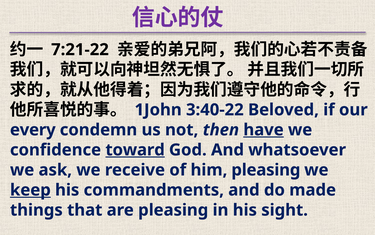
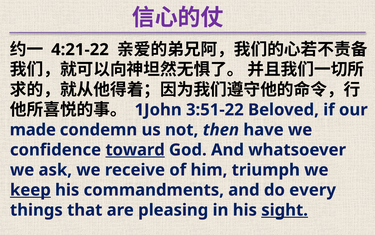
7:21-22: 7:21-22 -> 4:21-22
3:40-22: 3:40-22 -> 3:51-22
every: every -> made
have underline: present -> none
him pleasing: pleasing -> triumph
made: made -> every
sight underline: none -> present
